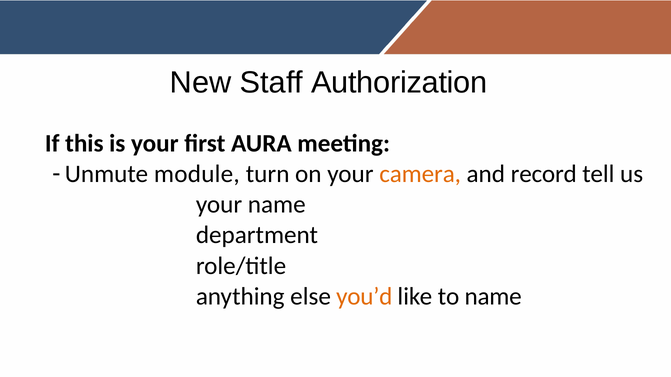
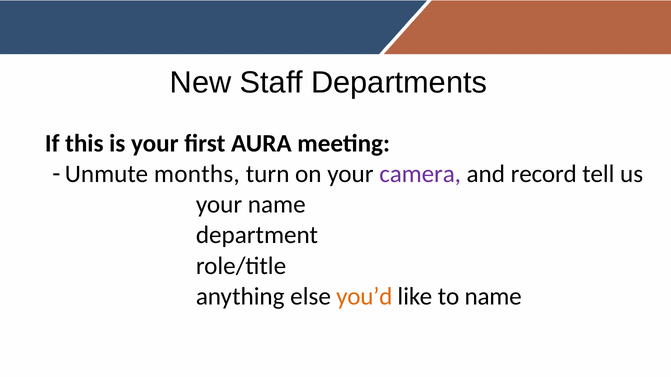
Authorization: Authorization -> Departments
module: module -> months
camera colour: orange -> purple
